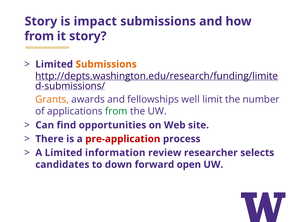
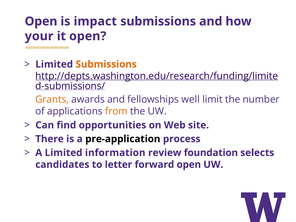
Story at (41, 21): Story -> Open
from at (39, 36): from -> your
it story: story -> open
from at (116, 111) colour: green -> orange
pre-application colour: red -> black
researcher: researcher -> foundation
down: down -> letter
